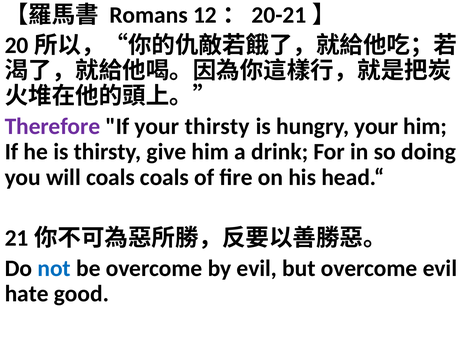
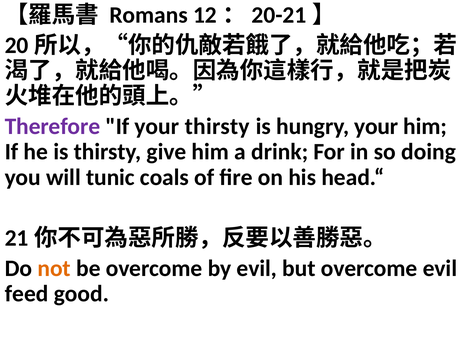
will coals: coals -> tunic
not colour: blue -> orange
hate: hate -> feed
